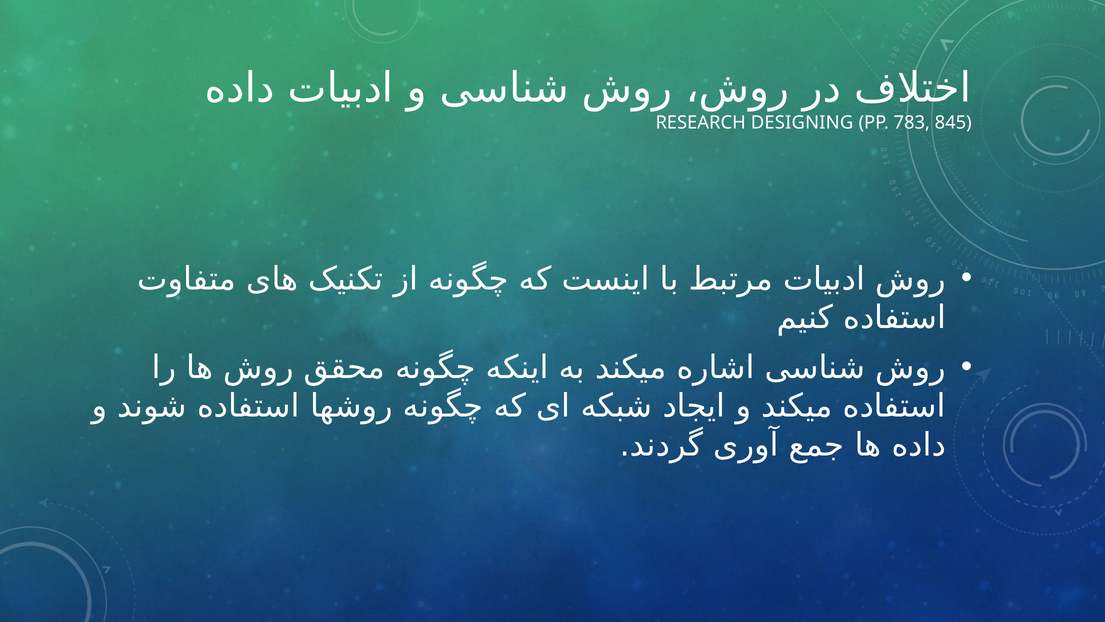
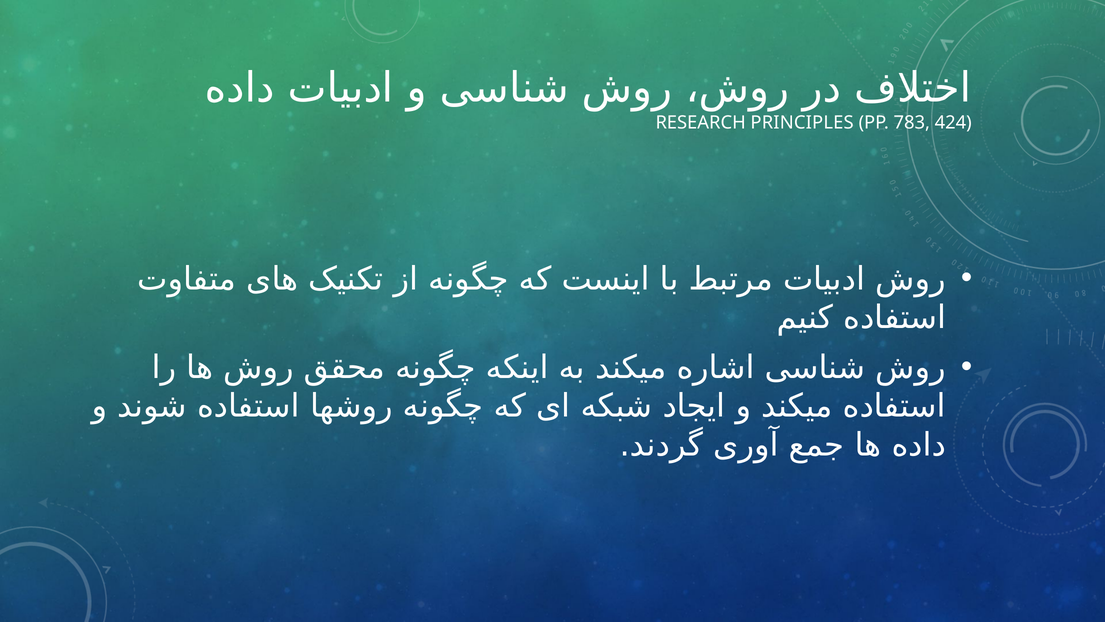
DESIGNING: DESIGNING -> PRINCIPLES
845: 845 -> 424
